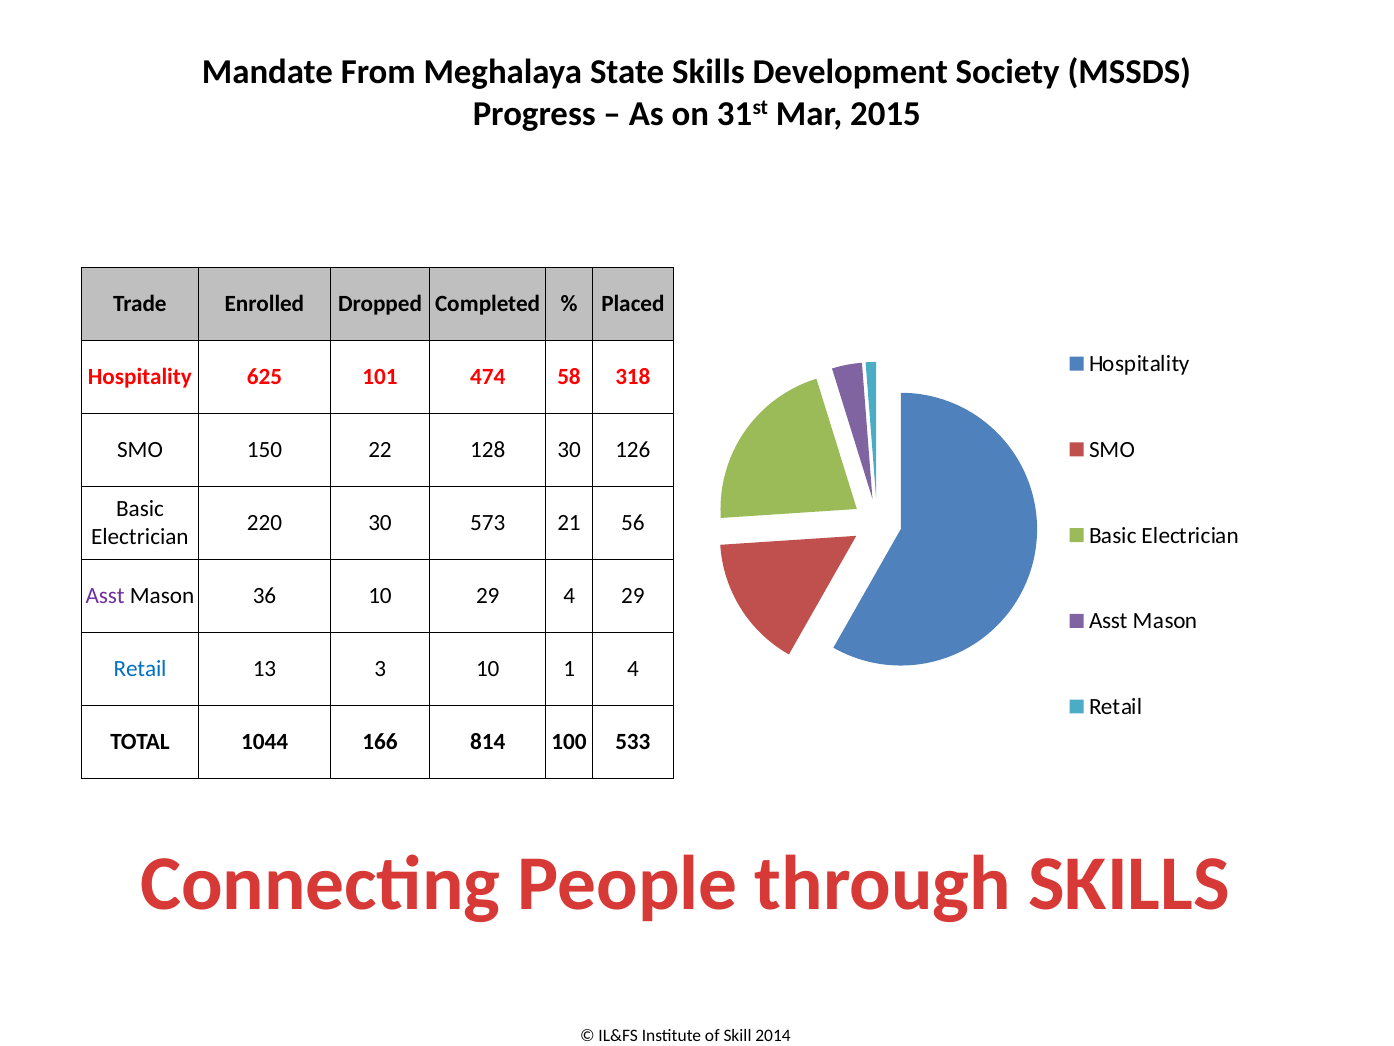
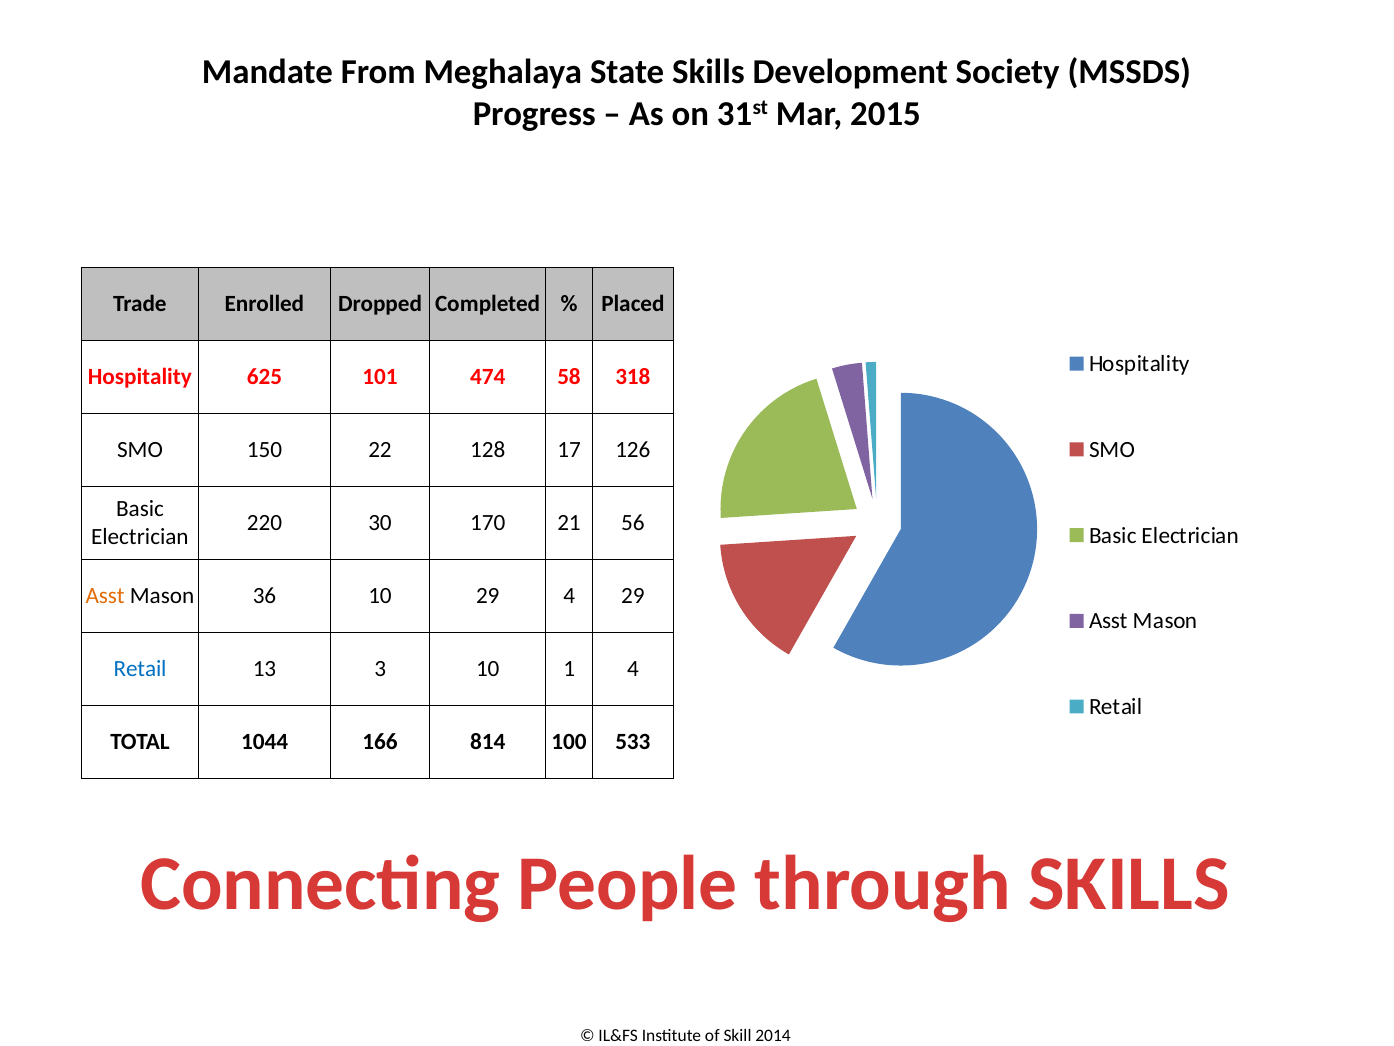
128 30: 30 -> 17
573: 573 -> 170
Asst at (105, 596) colour: purple -> orange
